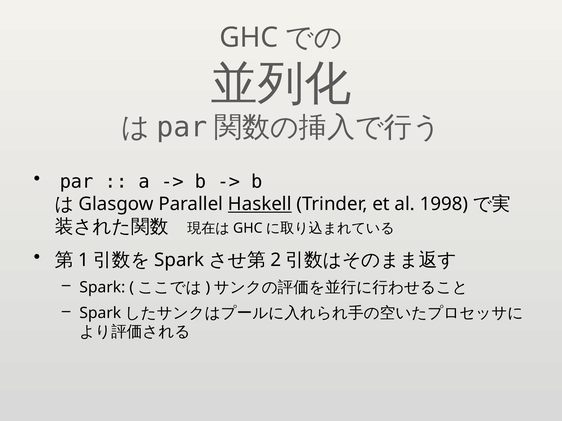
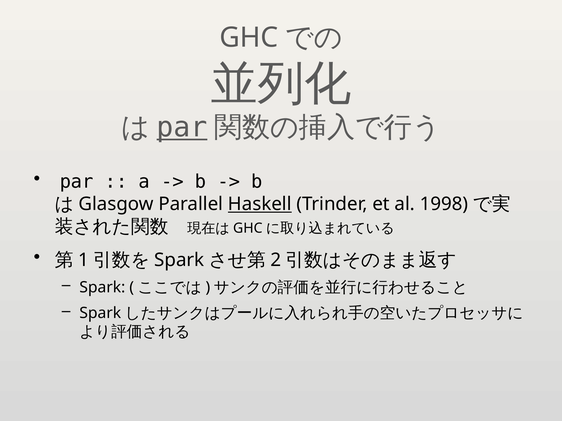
par at (182, 128) underline: none -> present
